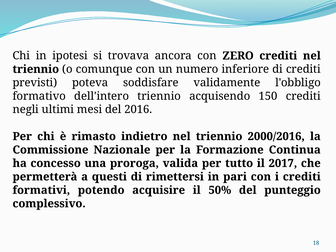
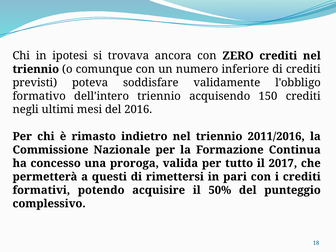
2000/2016: 2000/2016 -> 2011/2016
